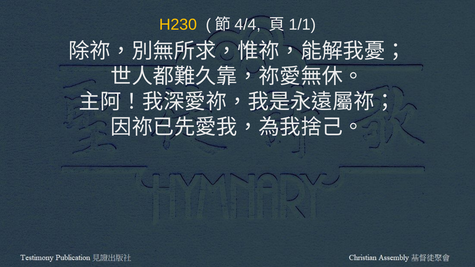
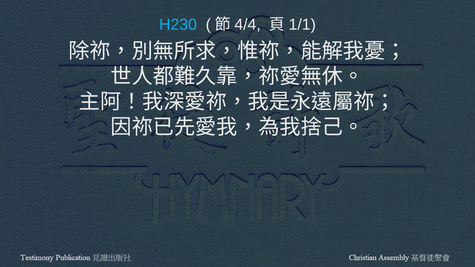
H230 colour: yellow -> light blue
